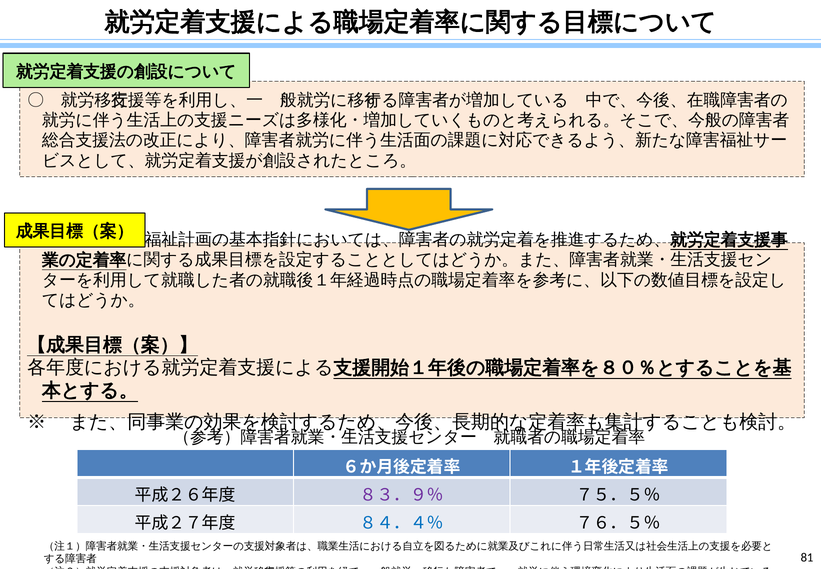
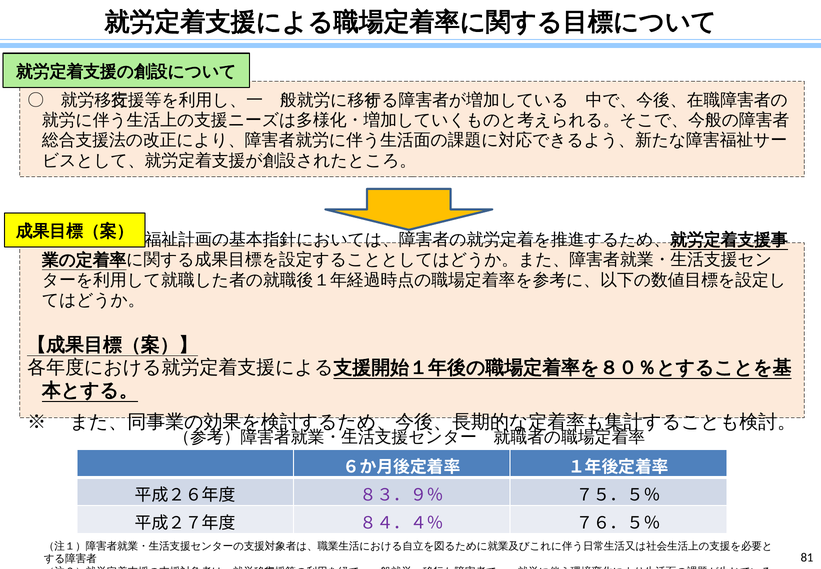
８４．４％ colour: blue -> purple
